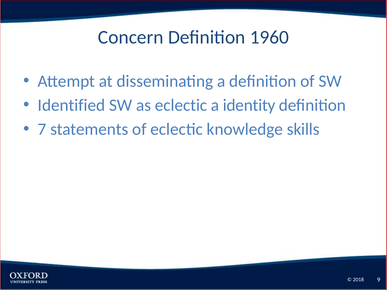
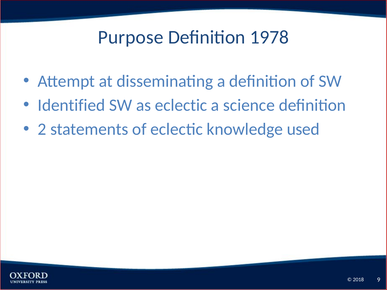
Concern: Concern -> Purpose
1960: 1960 -> 1978
identity: identity -> science
7: 7 -> 2
skills: skills -> used
